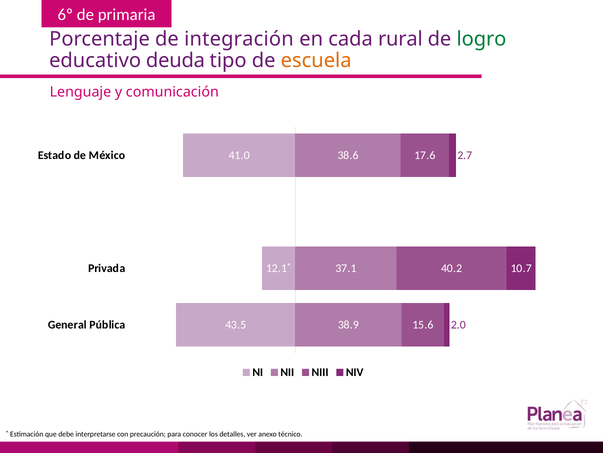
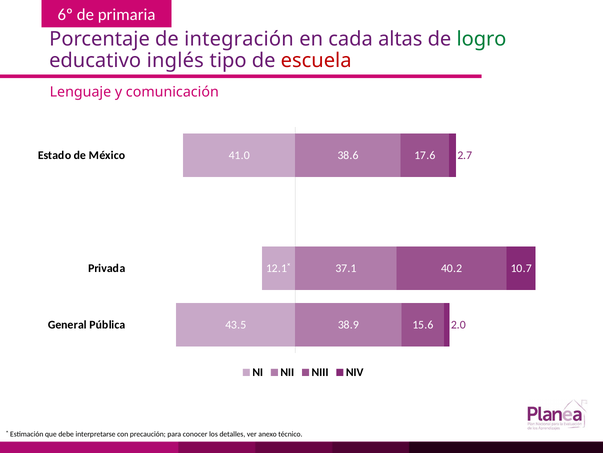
rural: rural -> altas
deuda: deuda -> inglés
escuela colour: orange -> red
